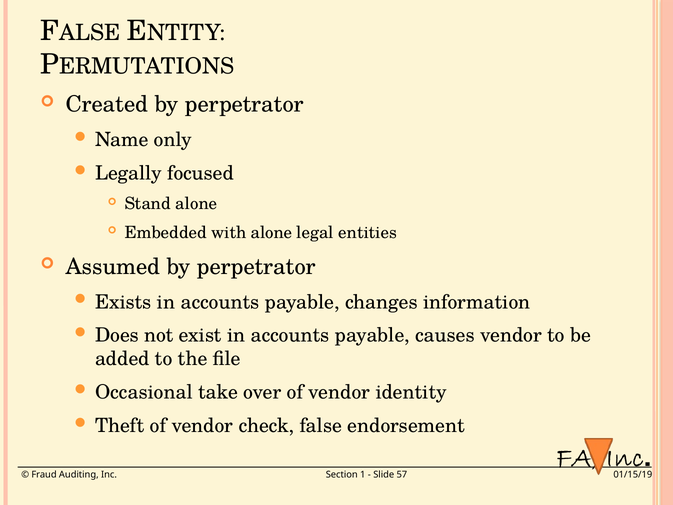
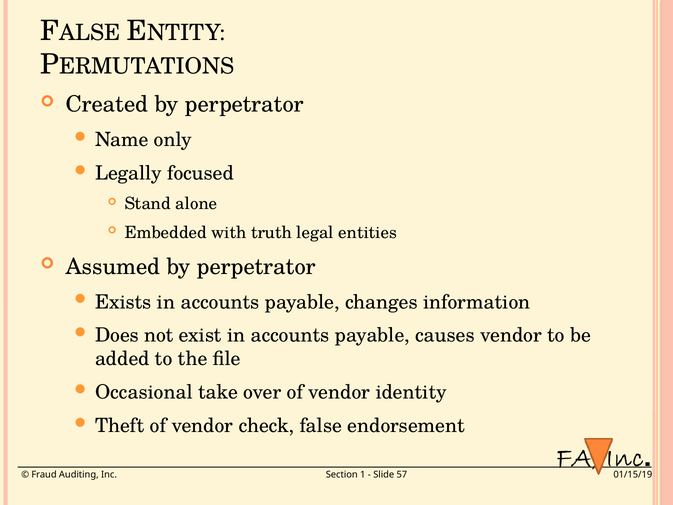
with alone: alone -> truth
